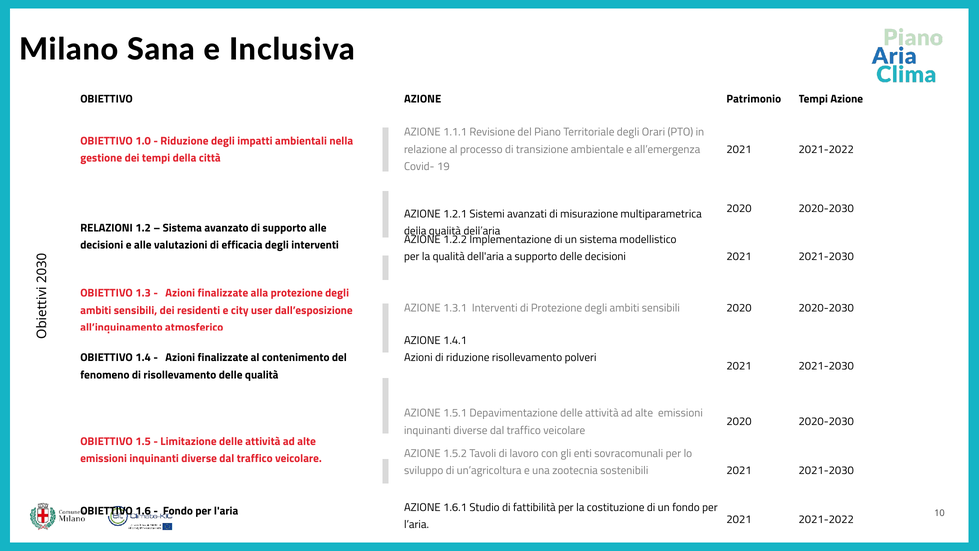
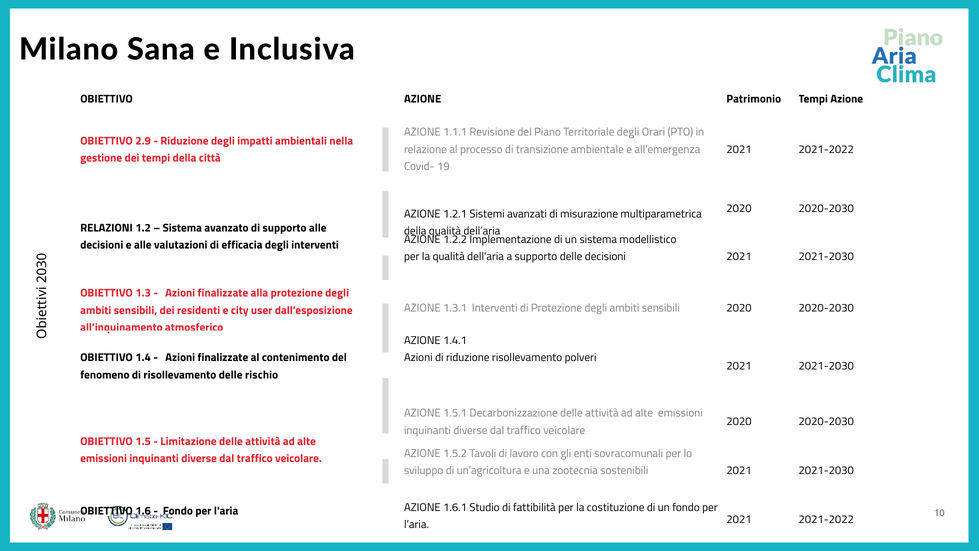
1.0: 1.0 -> 2.9
delle qualità: qualità -> rischio
Depavimentazione: Depavimentazione -> Decarbonizzazione
